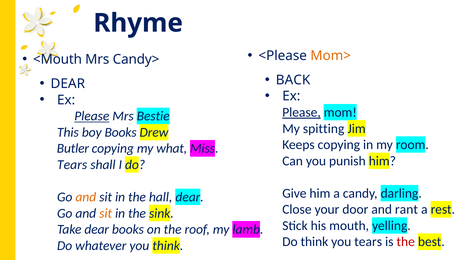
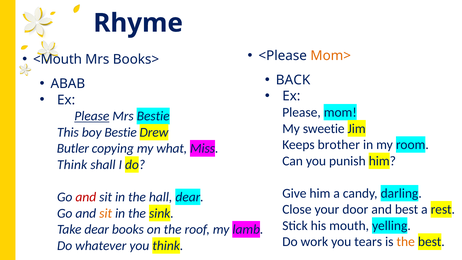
Candy>: Candy> -> Books>
DEAR at (68, 84): DEAR -> ABAB
Please at (301, 112) underline: present -> none
spitting: spitting -> sweetie
boy Books: Books -> Bestie
Keeps copying: copying -> brother
Tears at (72, 165): Tears -> Think
and at (86, 197) colour: orange -> red
and rant: rant -> best
Do think: think -> work
the at (406, 242) colour: red -> orange
